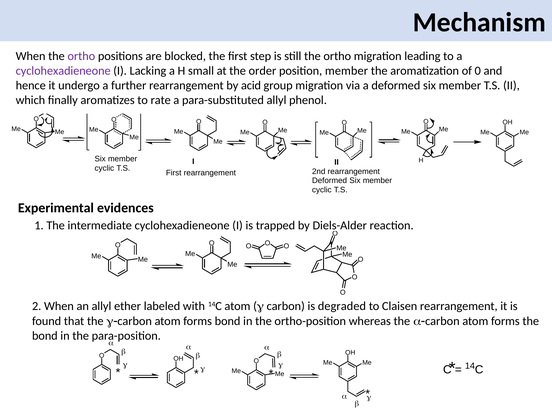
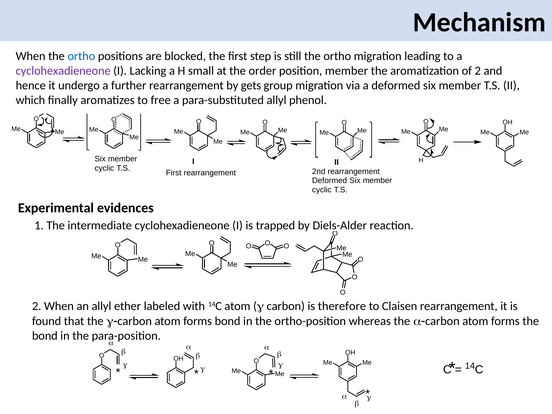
ortho at (81, 56) colour: purple -> blue
of 0: 0 -> 2
acid: acid -> gets
rate: rate -> free
degraded: degraded -> therefore
